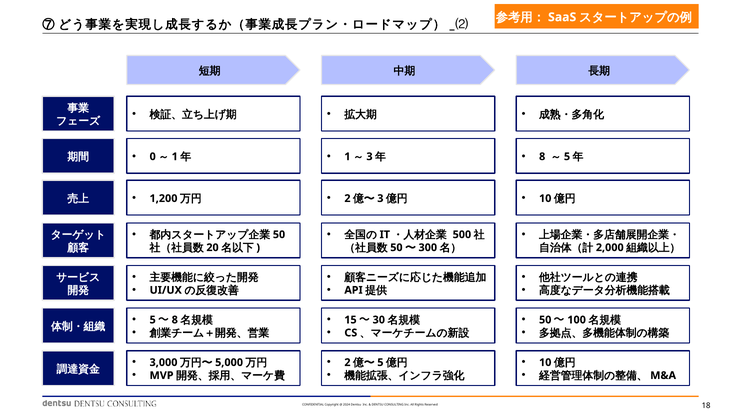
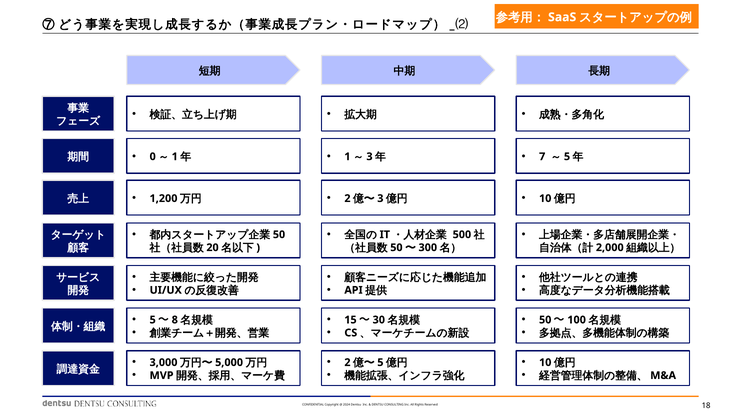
8 at (542, 157): 8 -> 7
